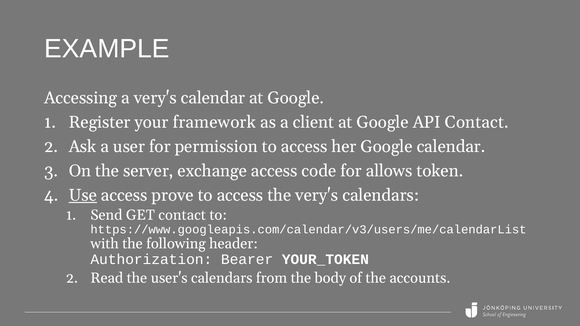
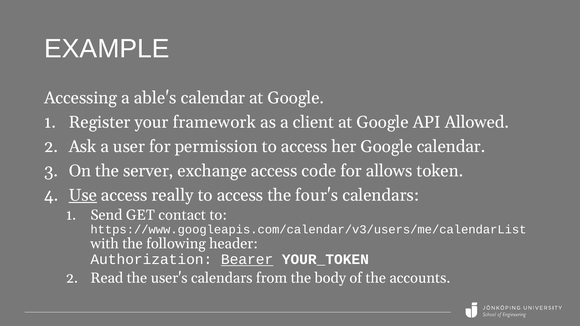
a very's: very's -> able's
API Contact: Contact -> Allowed
prove: prove -> really
the very's: very's -> four's
Bearer underline: none -> present
